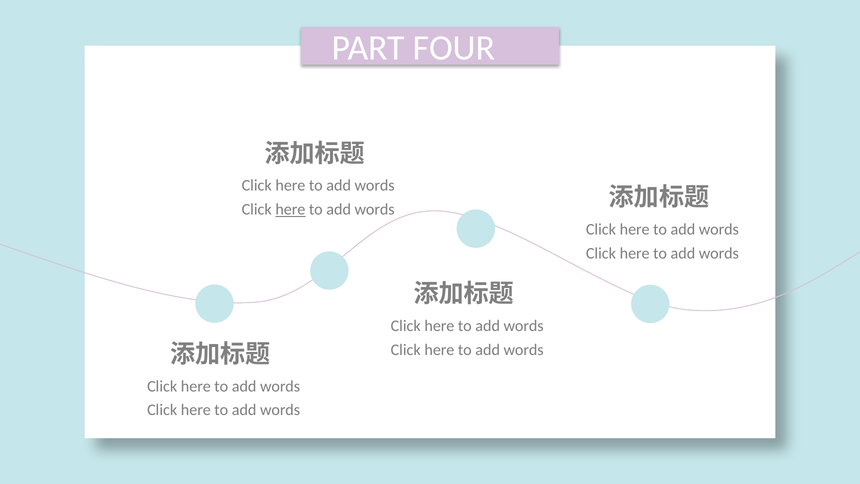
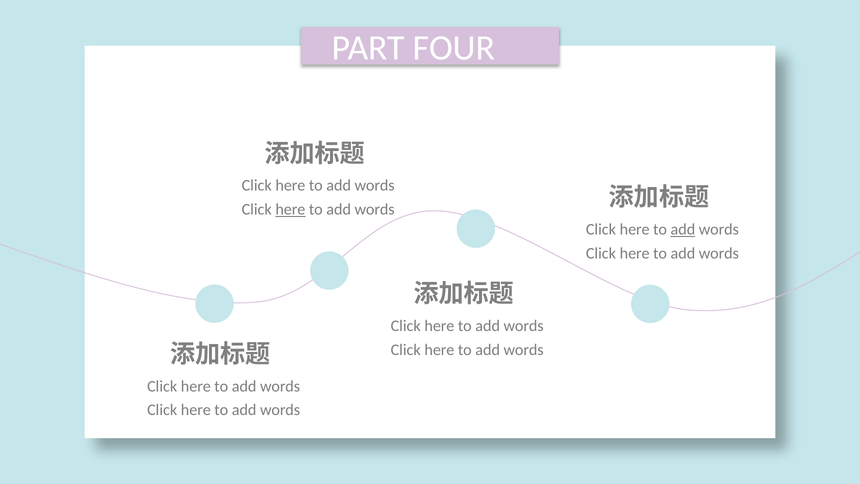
add at (683, 229) underline: none -> present
